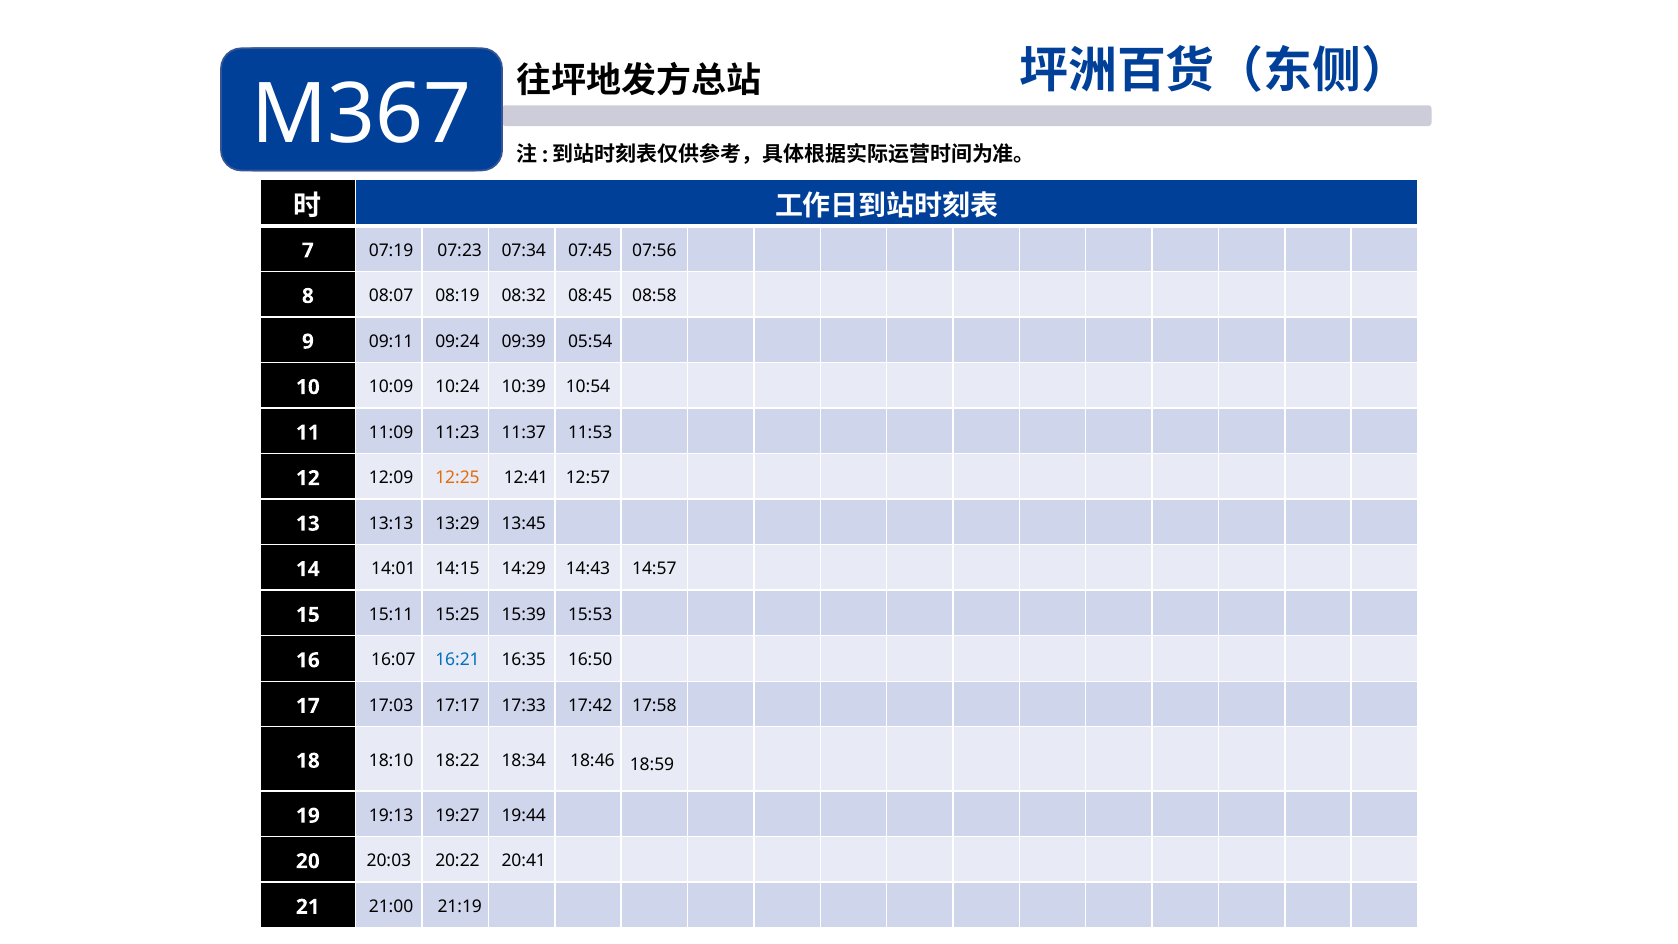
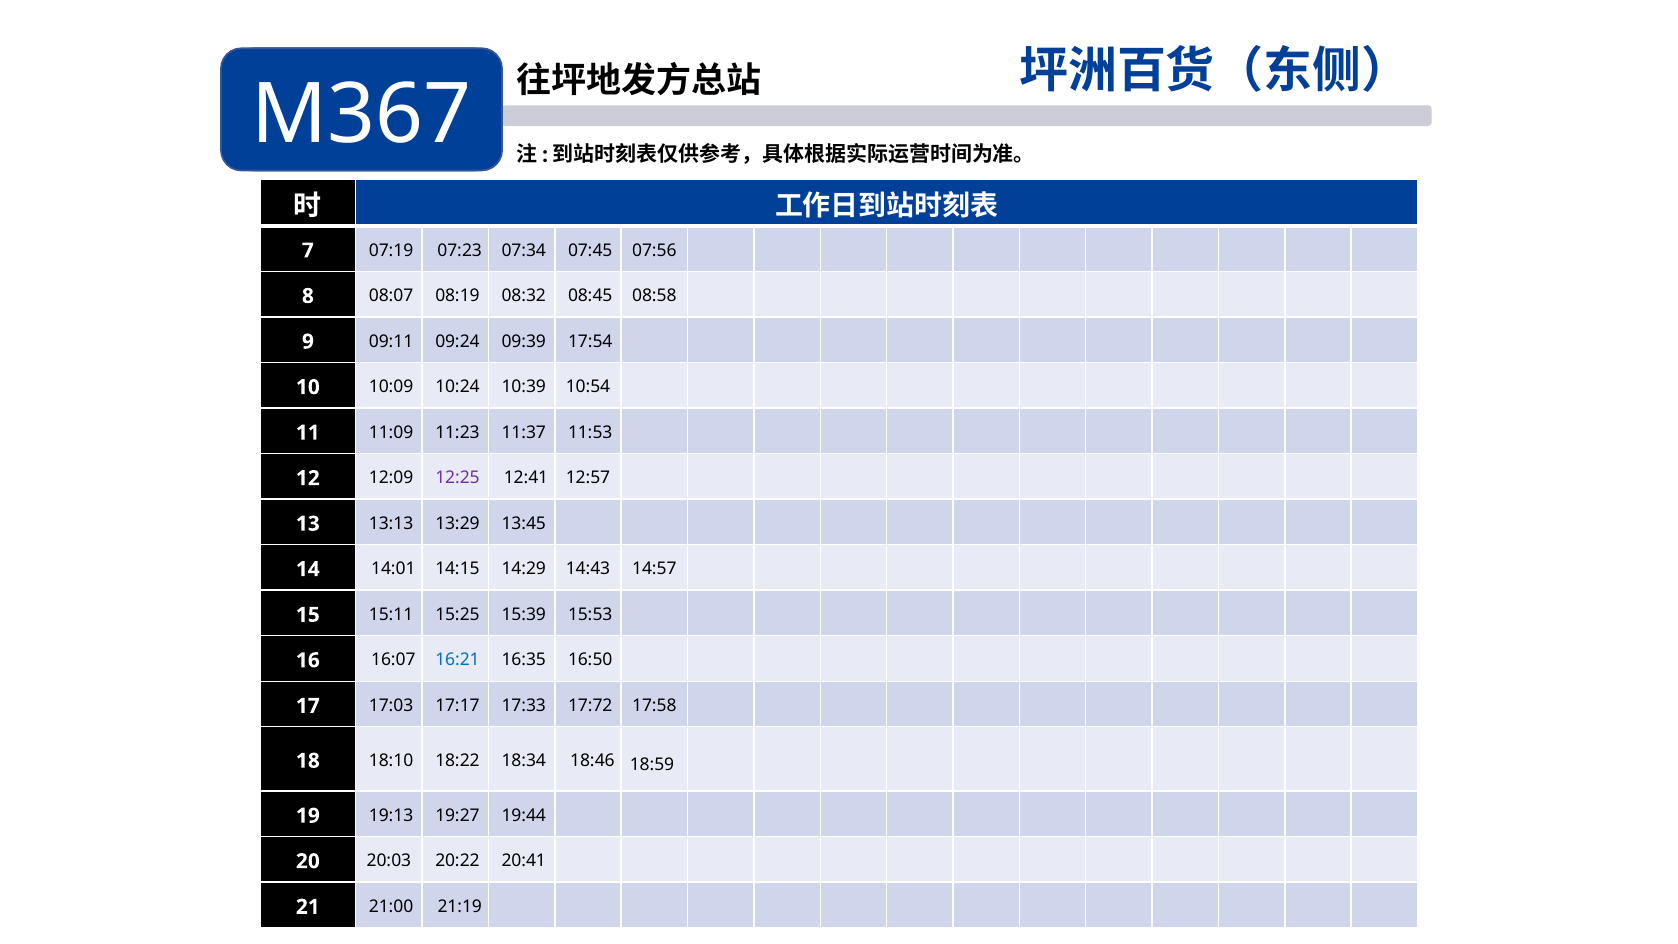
05:54: 05:54 -> 17:54
12:25 colour: orange -> purple
17:42: 17:42 -> 17:72
